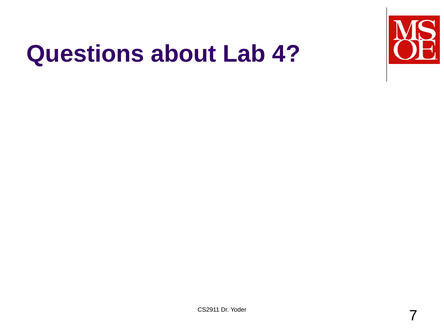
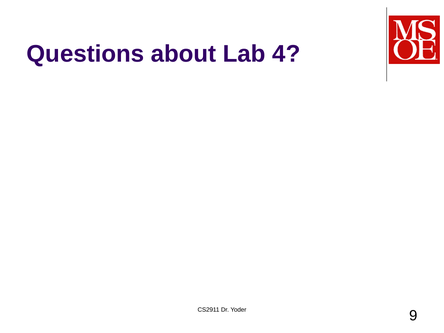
7: 7 -> 9
